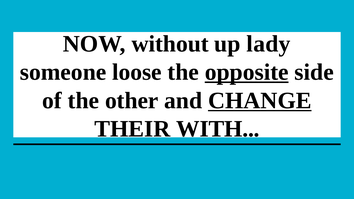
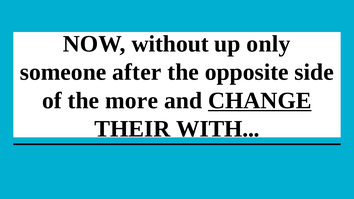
lady: lady -> only
loose: loose -> after
opposite underline: present -> none
other: other -> more
